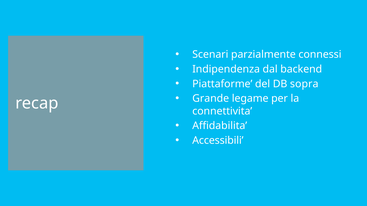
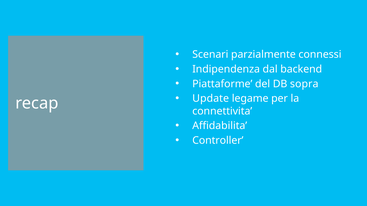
Grande: Grande -> Update
Accessibili: Accessibili -> Controller
